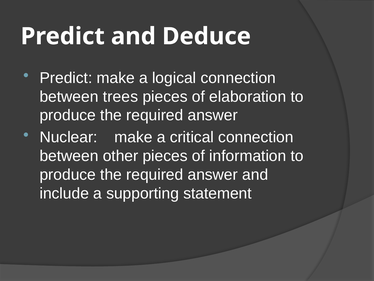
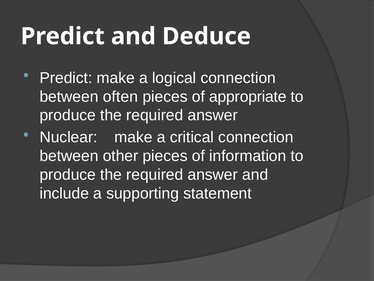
trees: trees -> often
elaboration: elaboration -> appropriate
